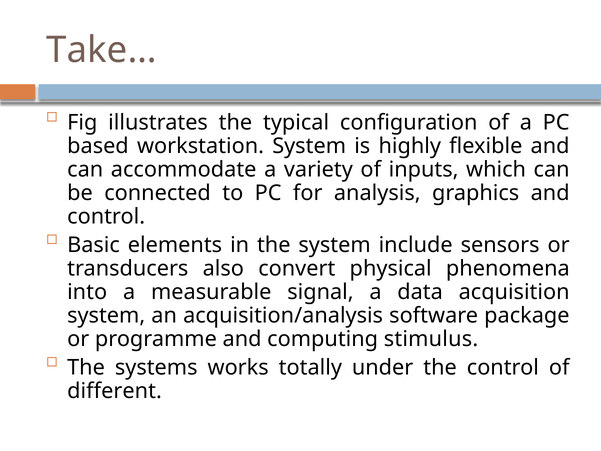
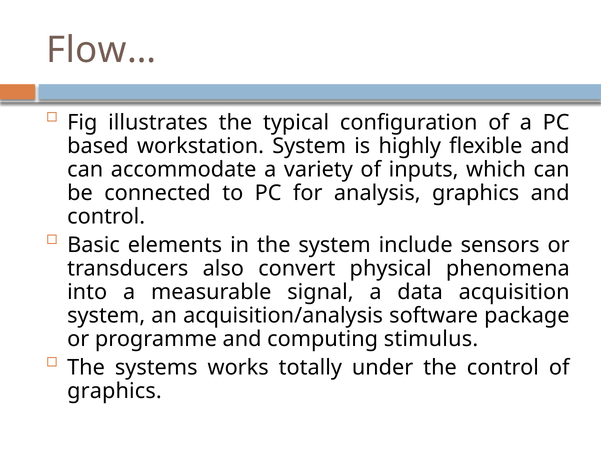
Take…: Take… -> Flow…
different at (115, 391): different -> graphics
